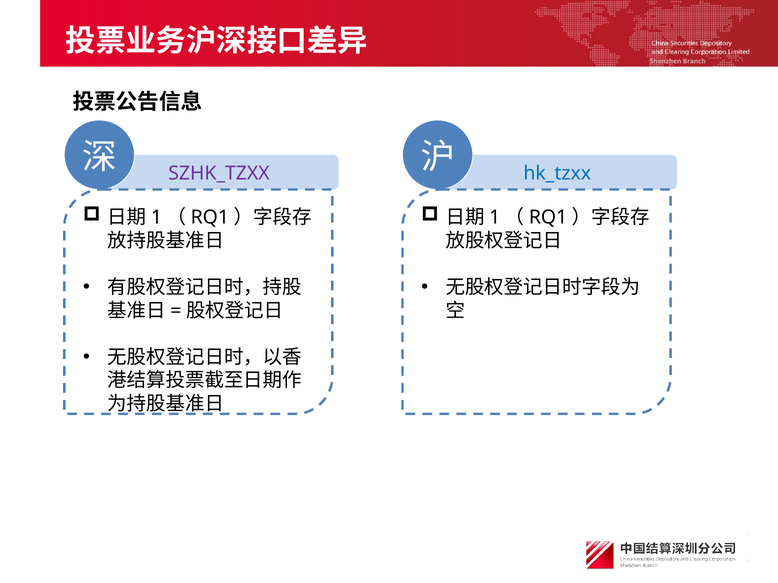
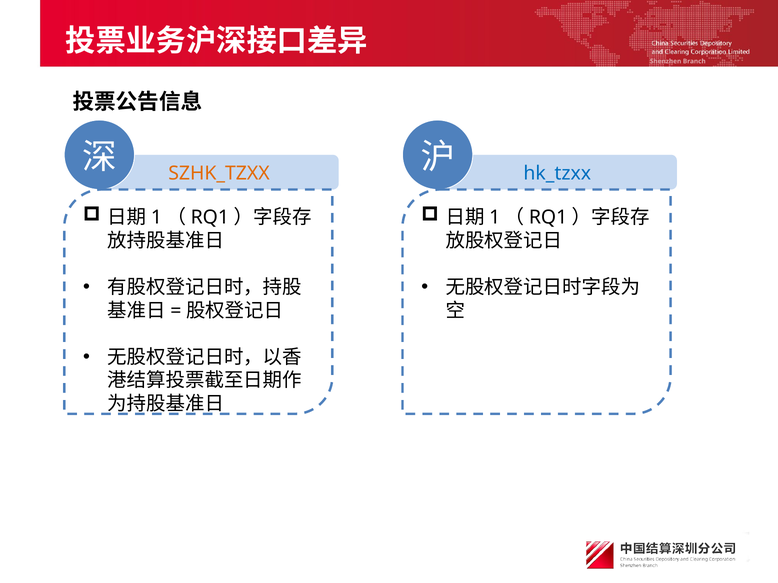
SZHK_TZXX colour: purple -> orange
